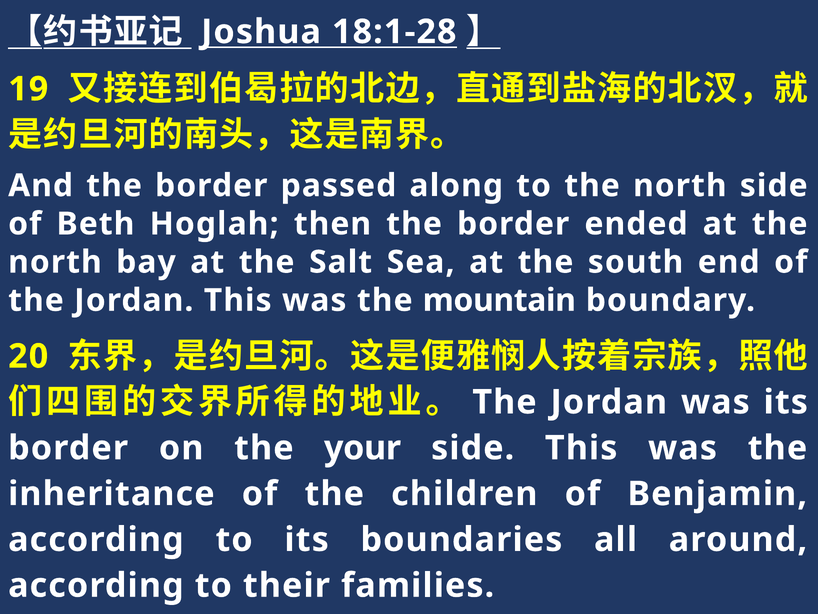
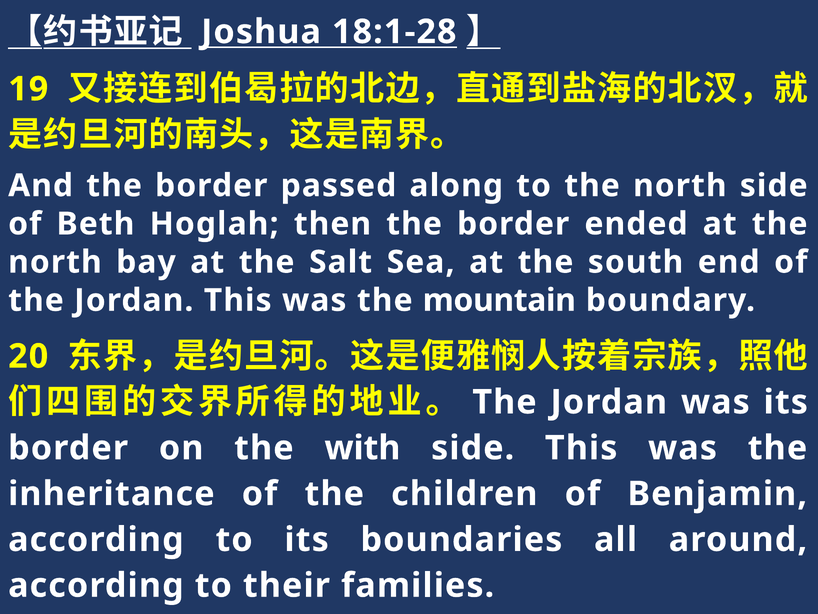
your: your -> with
